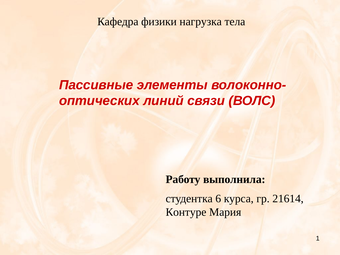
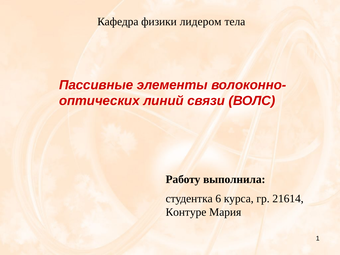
нагрузка: нагрузка -> лидером
